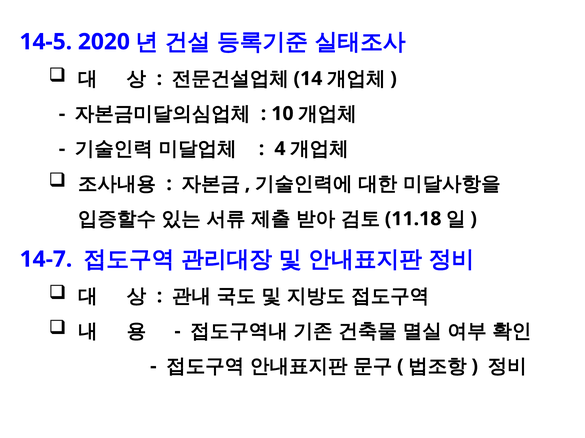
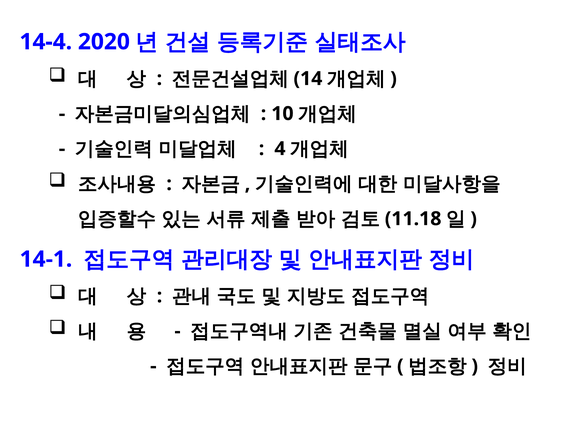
14-5: 14-5 -> 14-4
14-7: 14-7 -> 14-1
